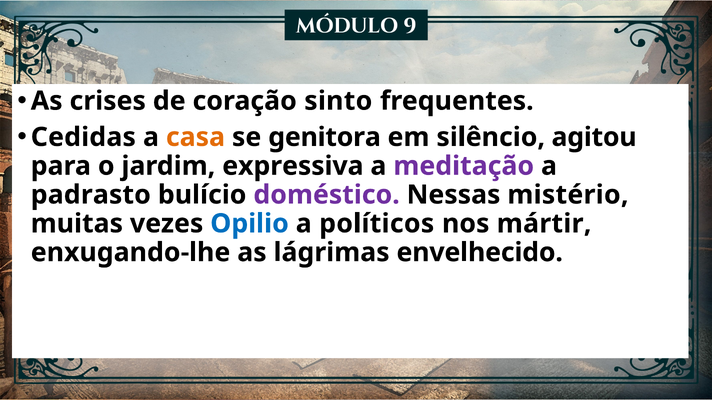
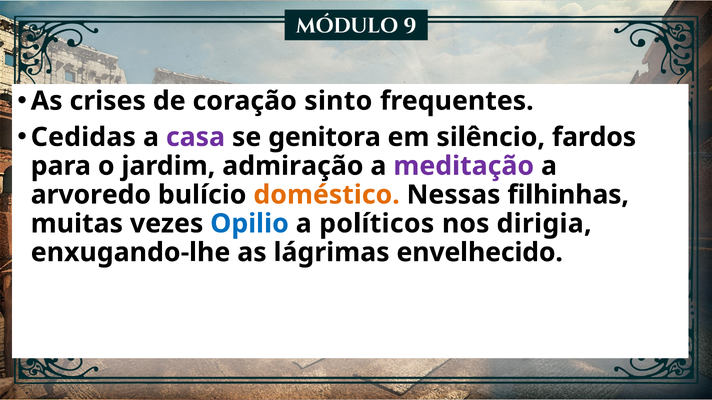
casa colour: orange -> purple
agitou: agitou -> fardos
expressiva: expressiva -> admiração
padrasto: padrasto -> arvoredo
doméstico colour: purple -> orange
mistério: mistério -> filhinhas
mártir: mártir -> dirigia
